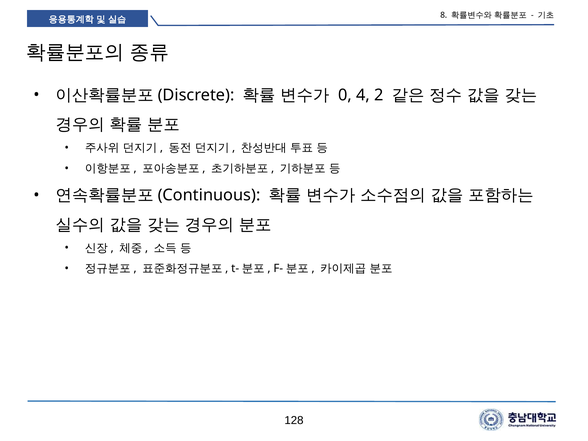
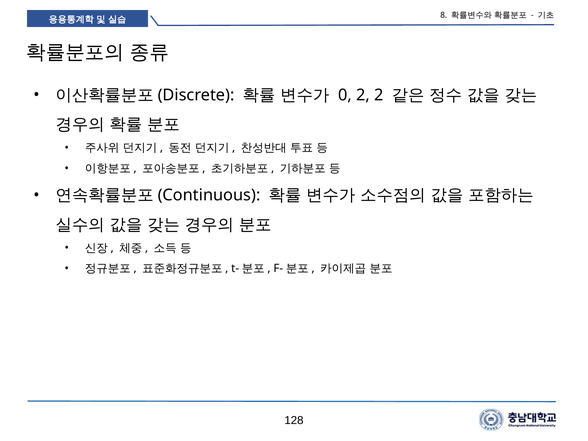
0 4: 4 -> 2
